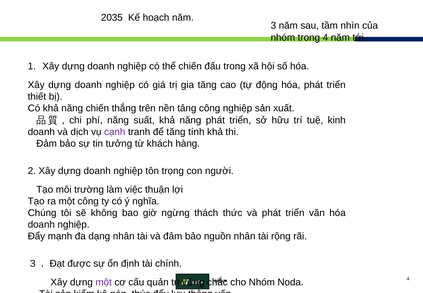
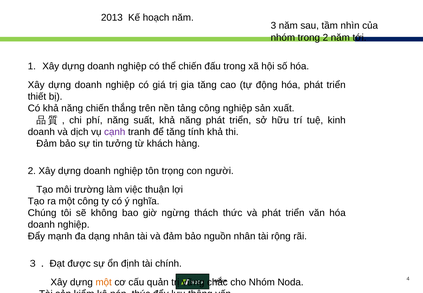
2035: 2035 -> 2013
trong 4: 4 -> 2
một at (104, 282) colour: purple -> orange
